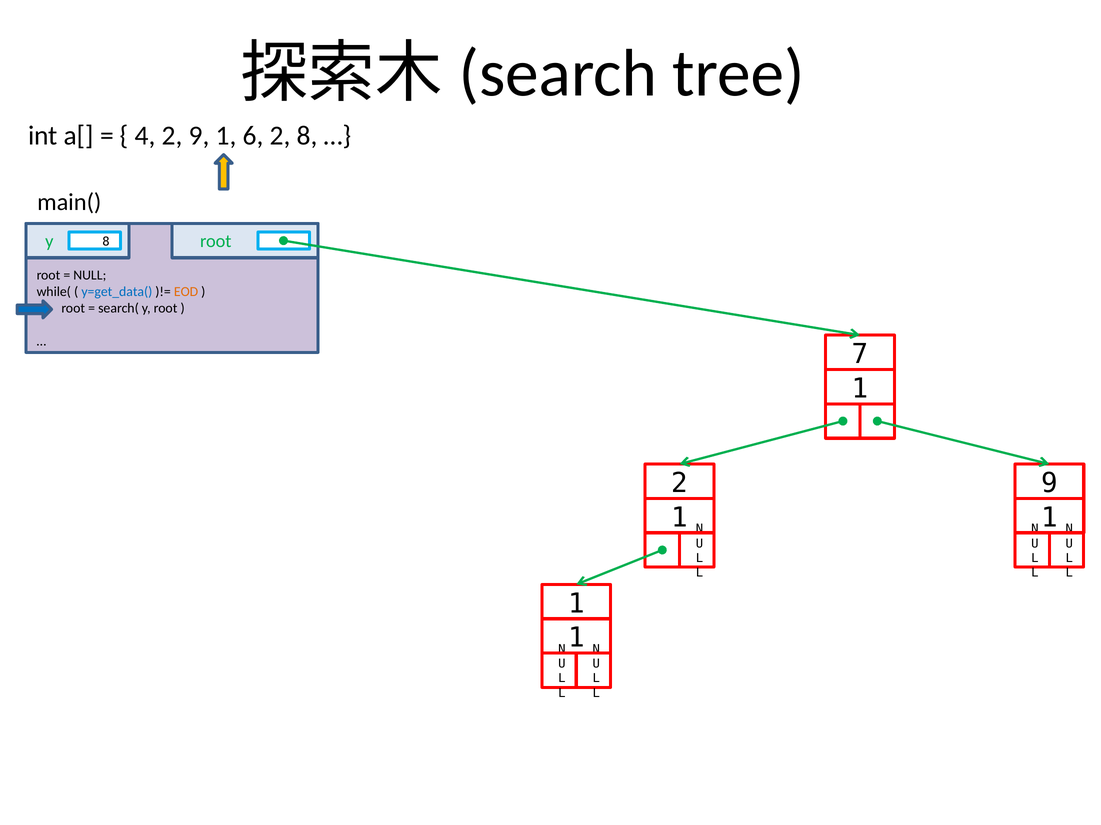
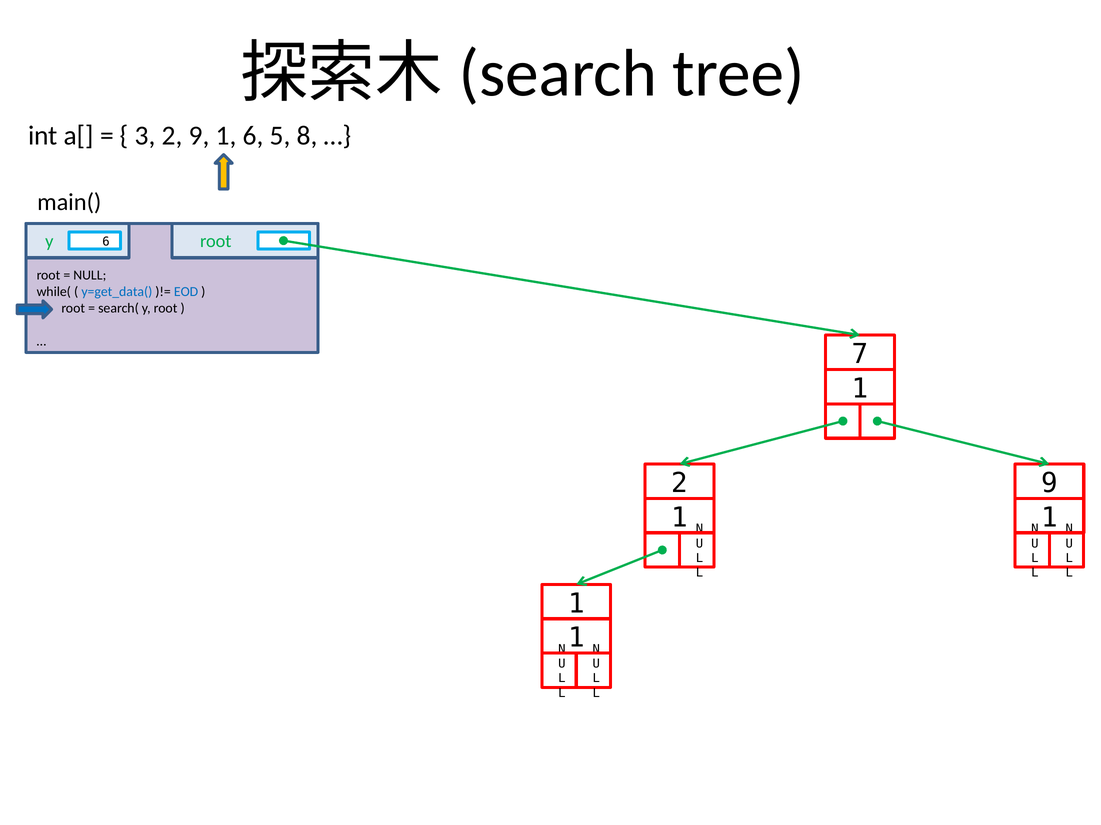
4: 4 -> 3
6 2: 2 -> 5
y 8: 8 -> 6
EOD colour: orange -> blue
